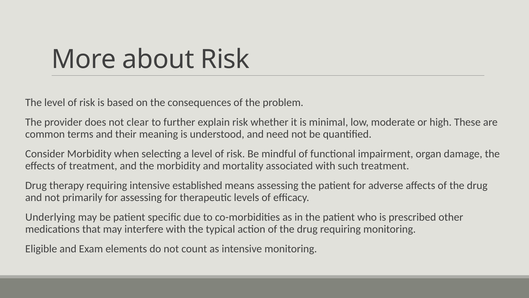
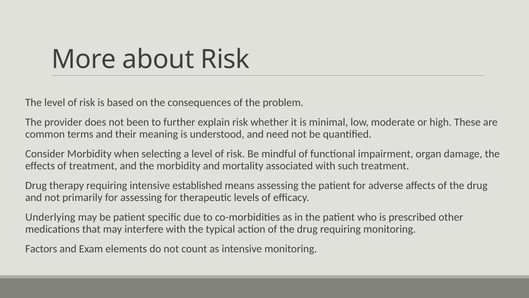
clear: clear -> been
Eligible: Eligible -> Factors
